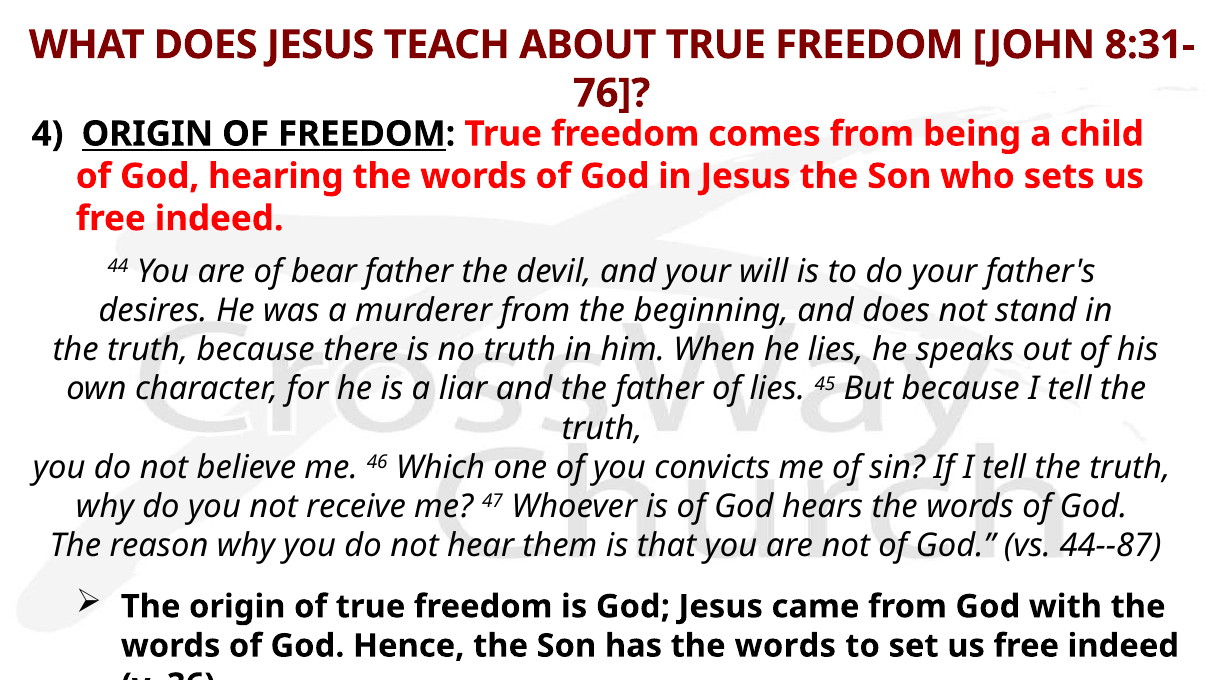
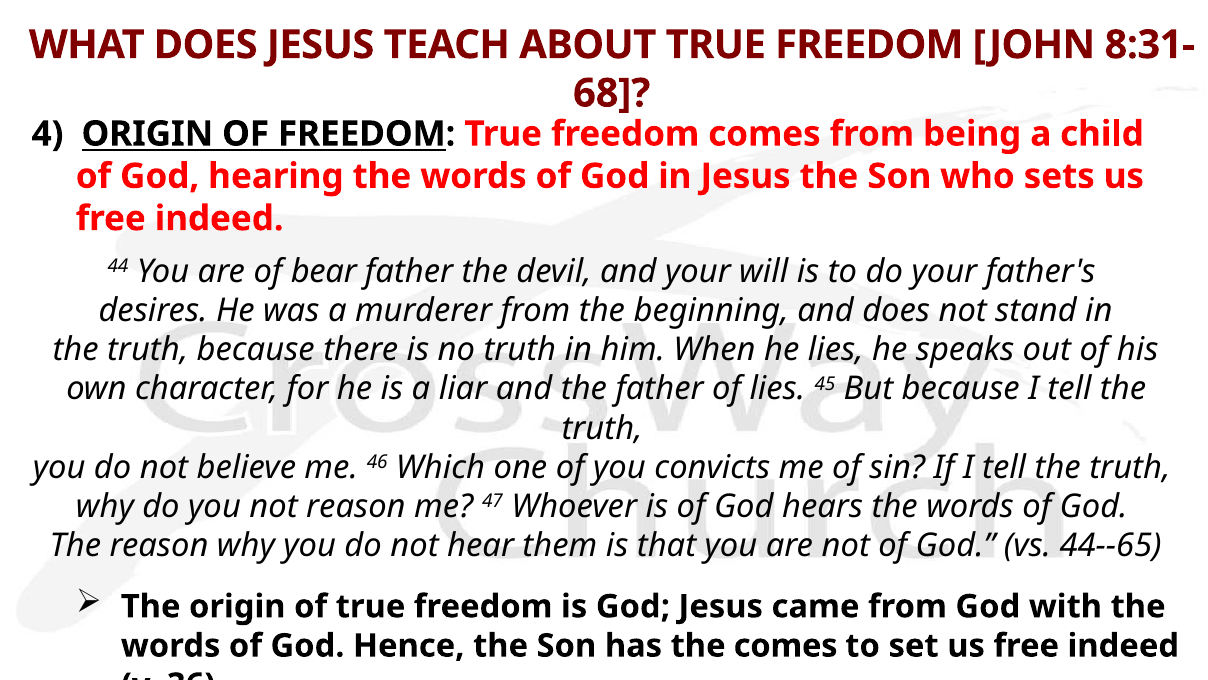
76: 76 -> 68
not receive: receive -> reason
44--87: 44--87 -> 44--65
has the words: words -> comes
